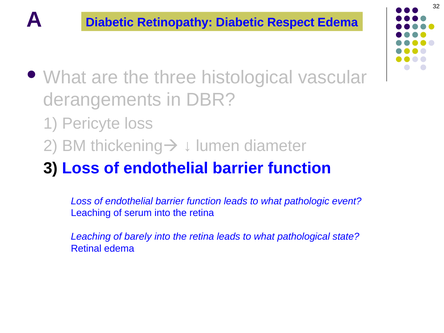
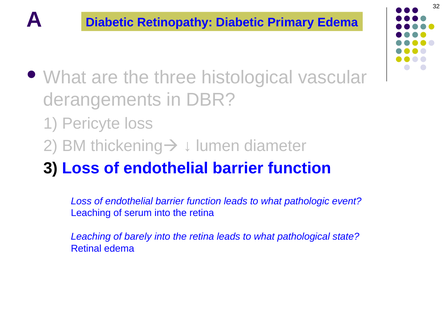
Respect: Respect -> Primary
